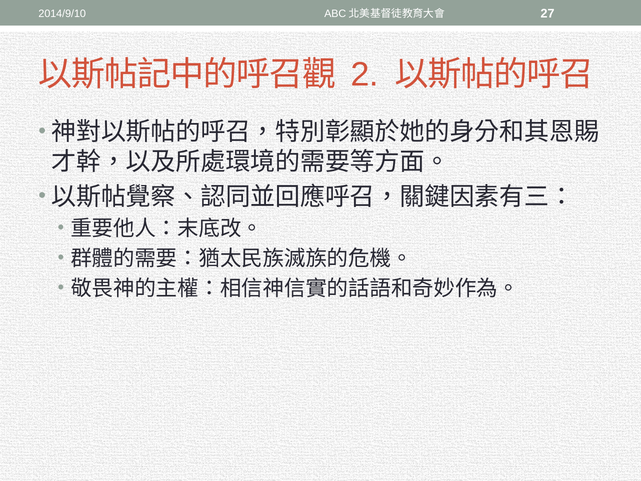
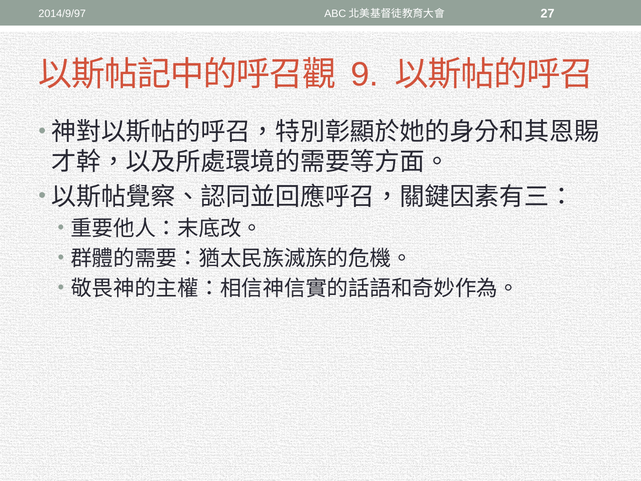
2014/9/10: 2014/9/10 -> 2014/9/97
2: 2 -> 9
